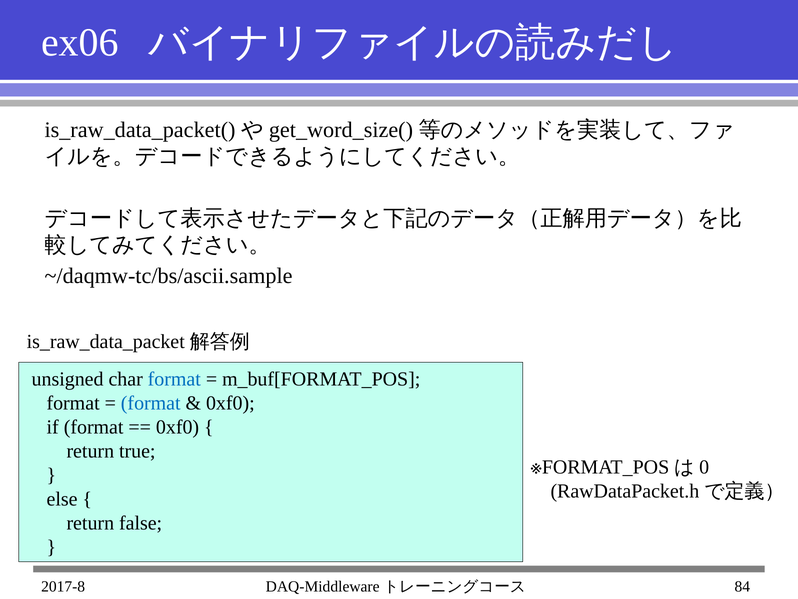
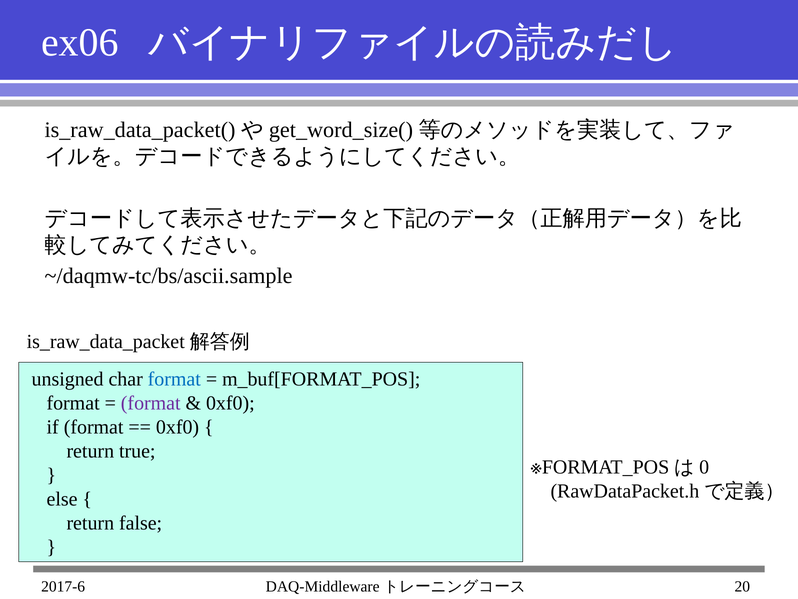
format at (151, 403) colour: blue -> purple
2017-8: 2017-8 -> 2017-6
84: 84 -> 20
